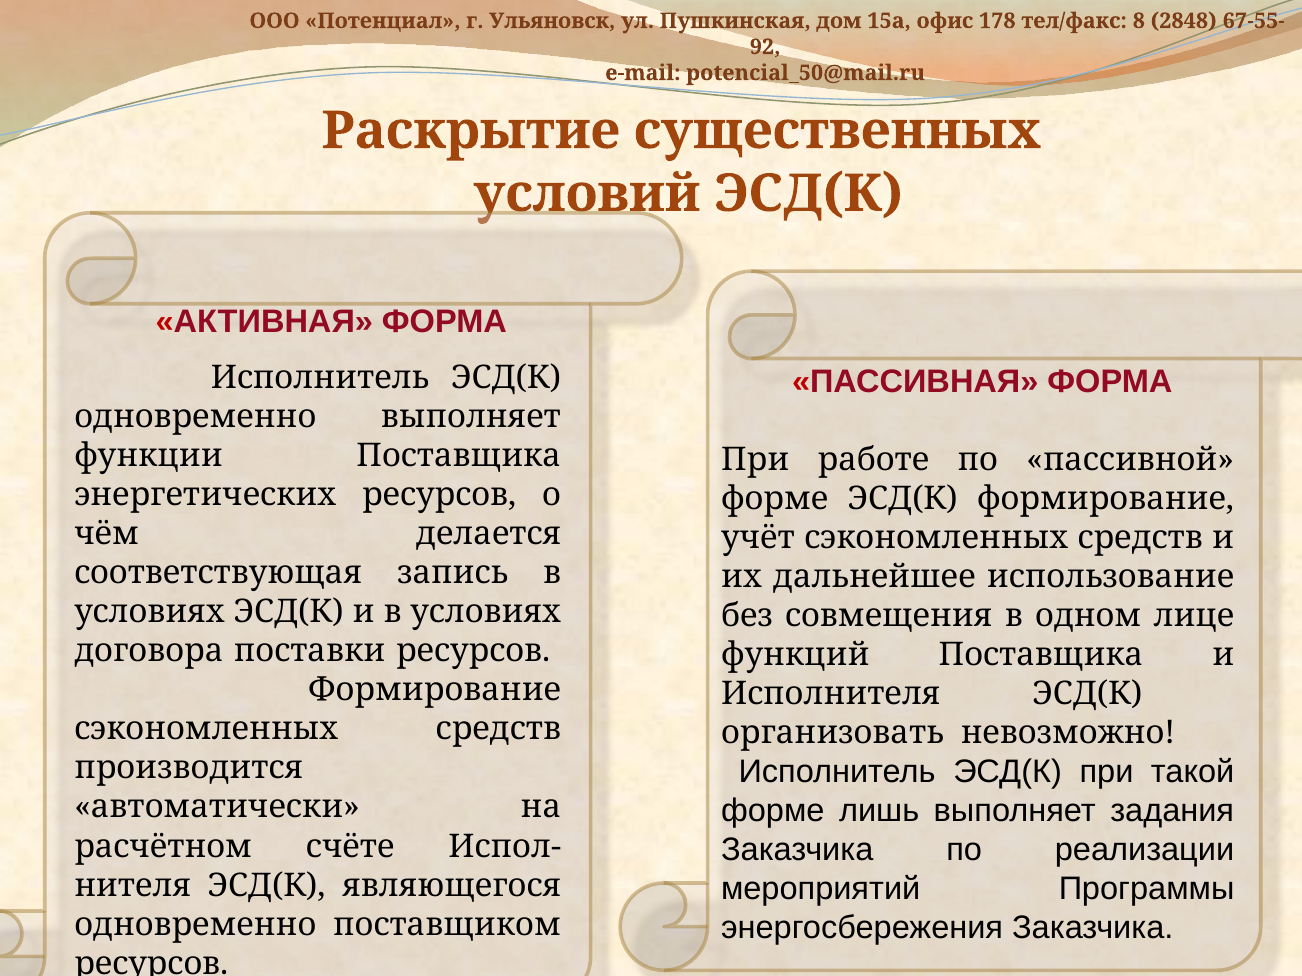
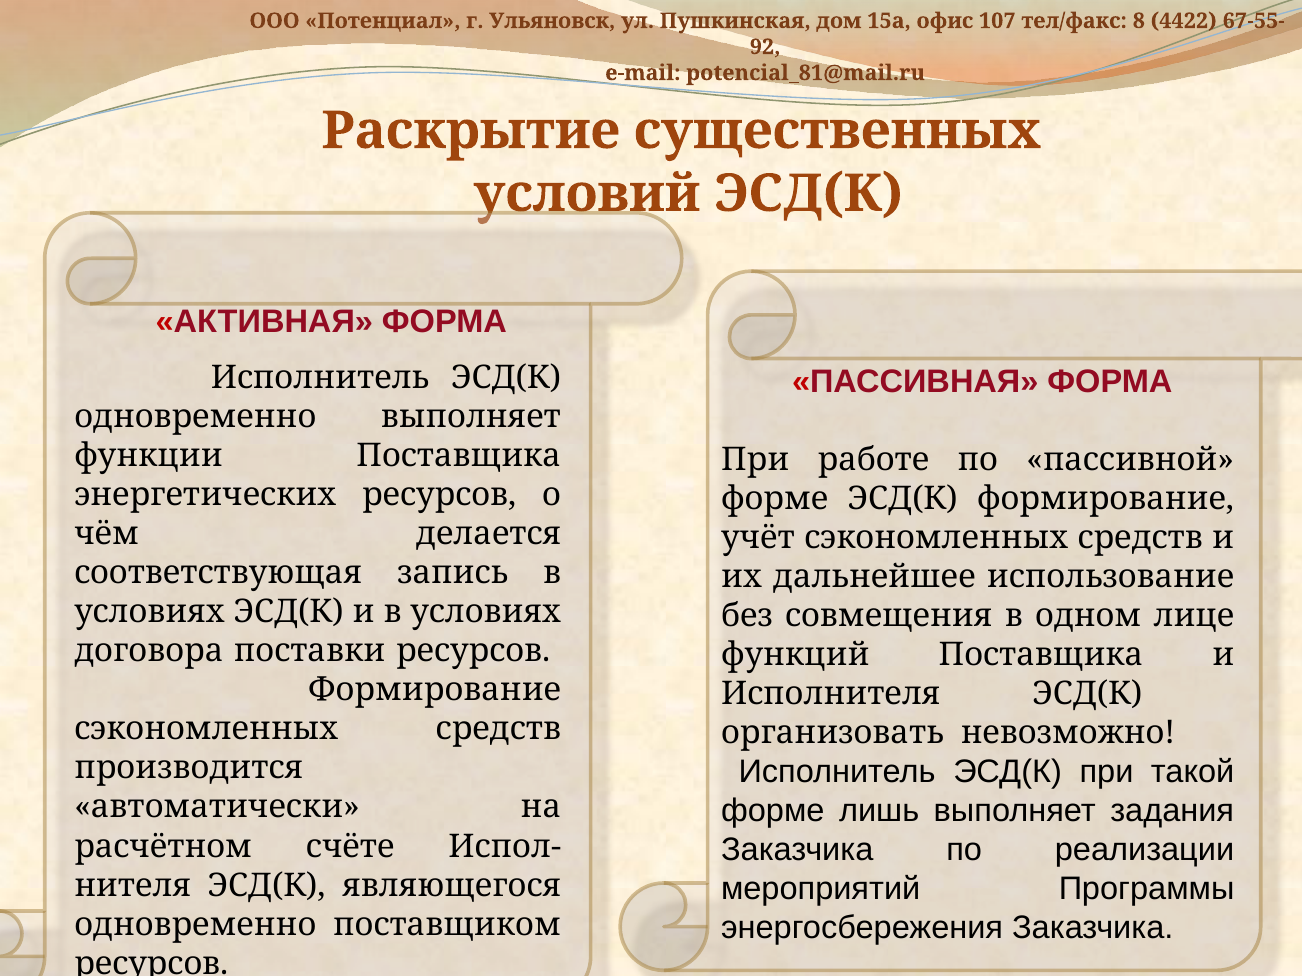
178: 178 -> 107
2848: 2848 -> 4422
potencial_50@mail.ru: potencial_50@mail.ru -> potencial_81@mail.ru
